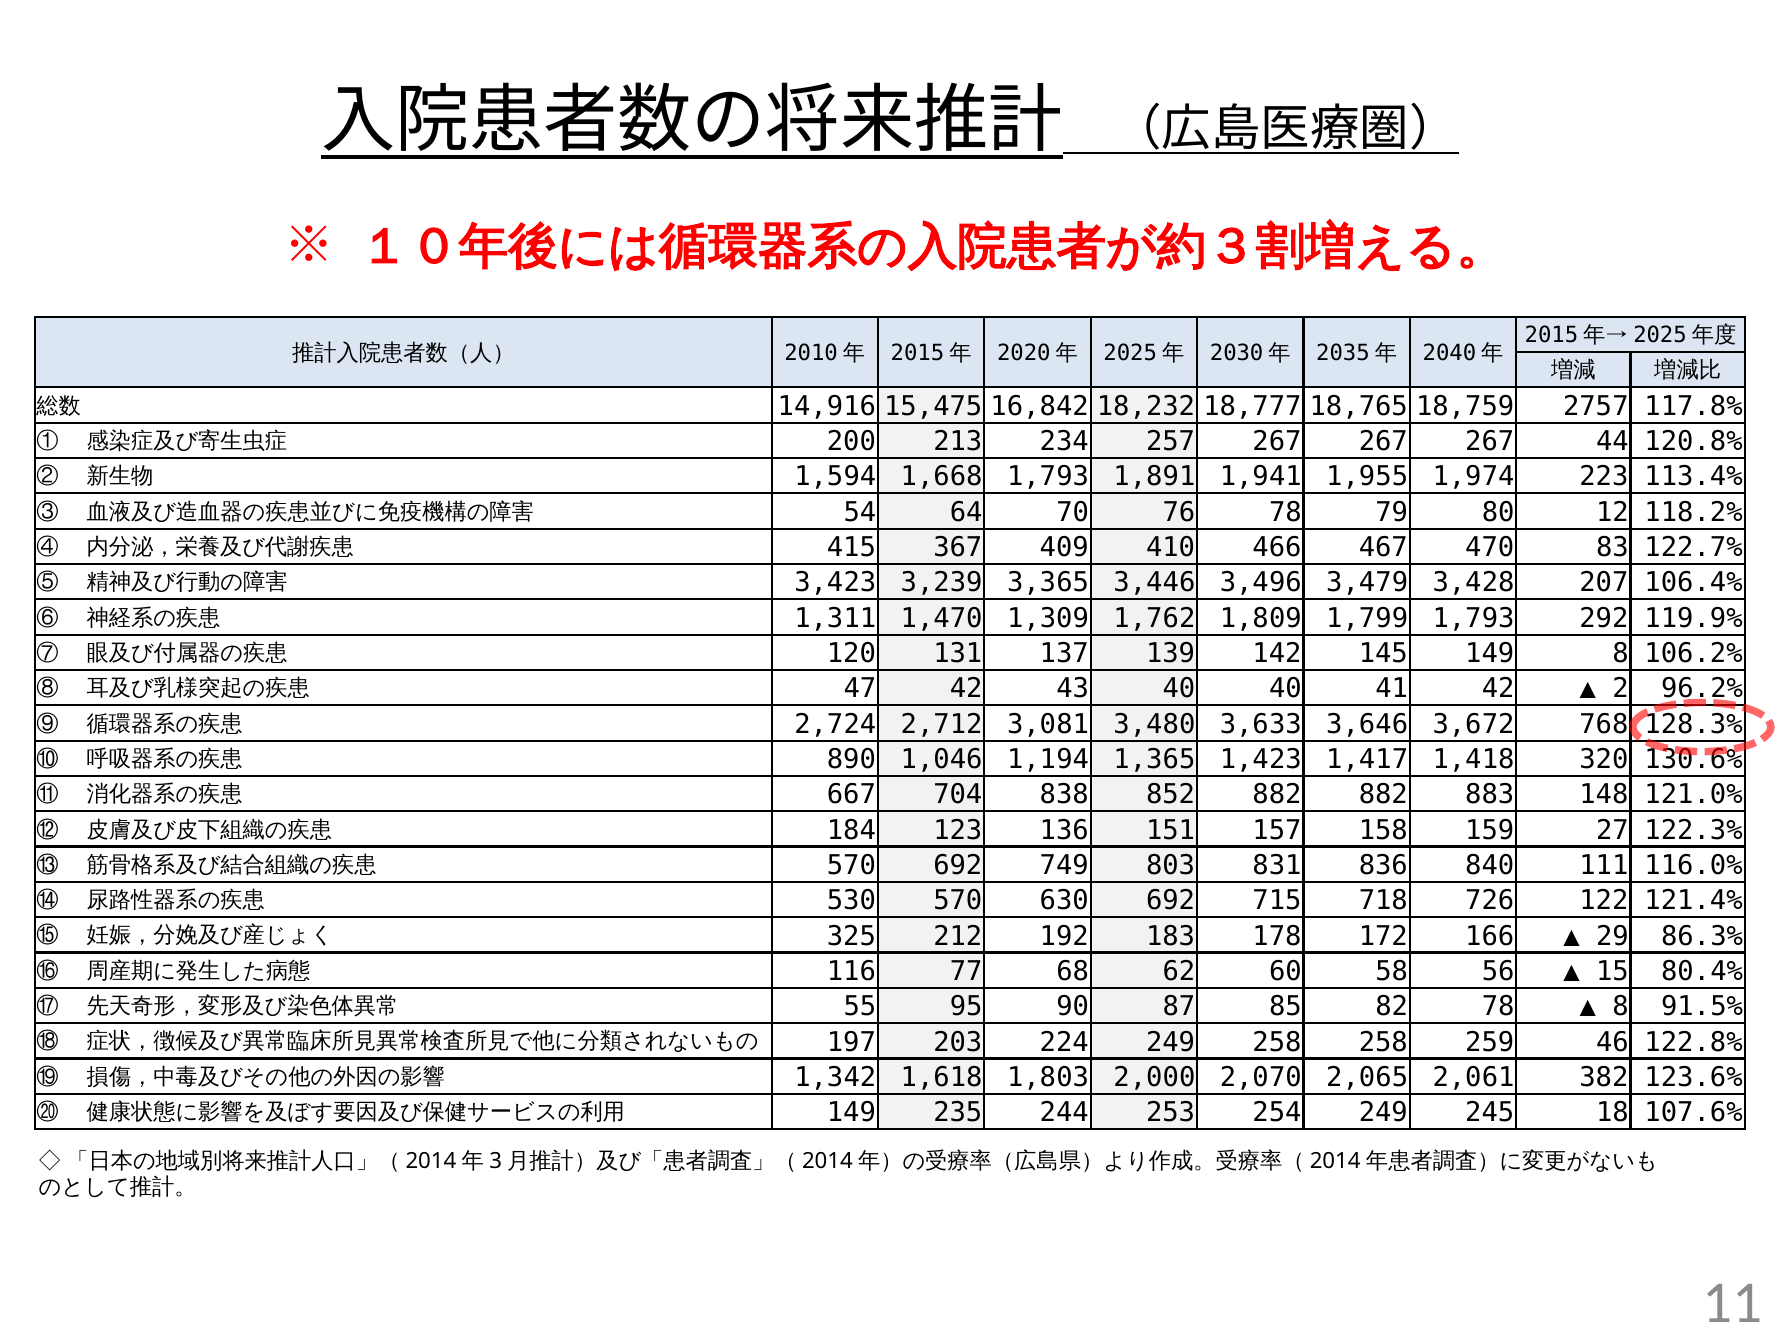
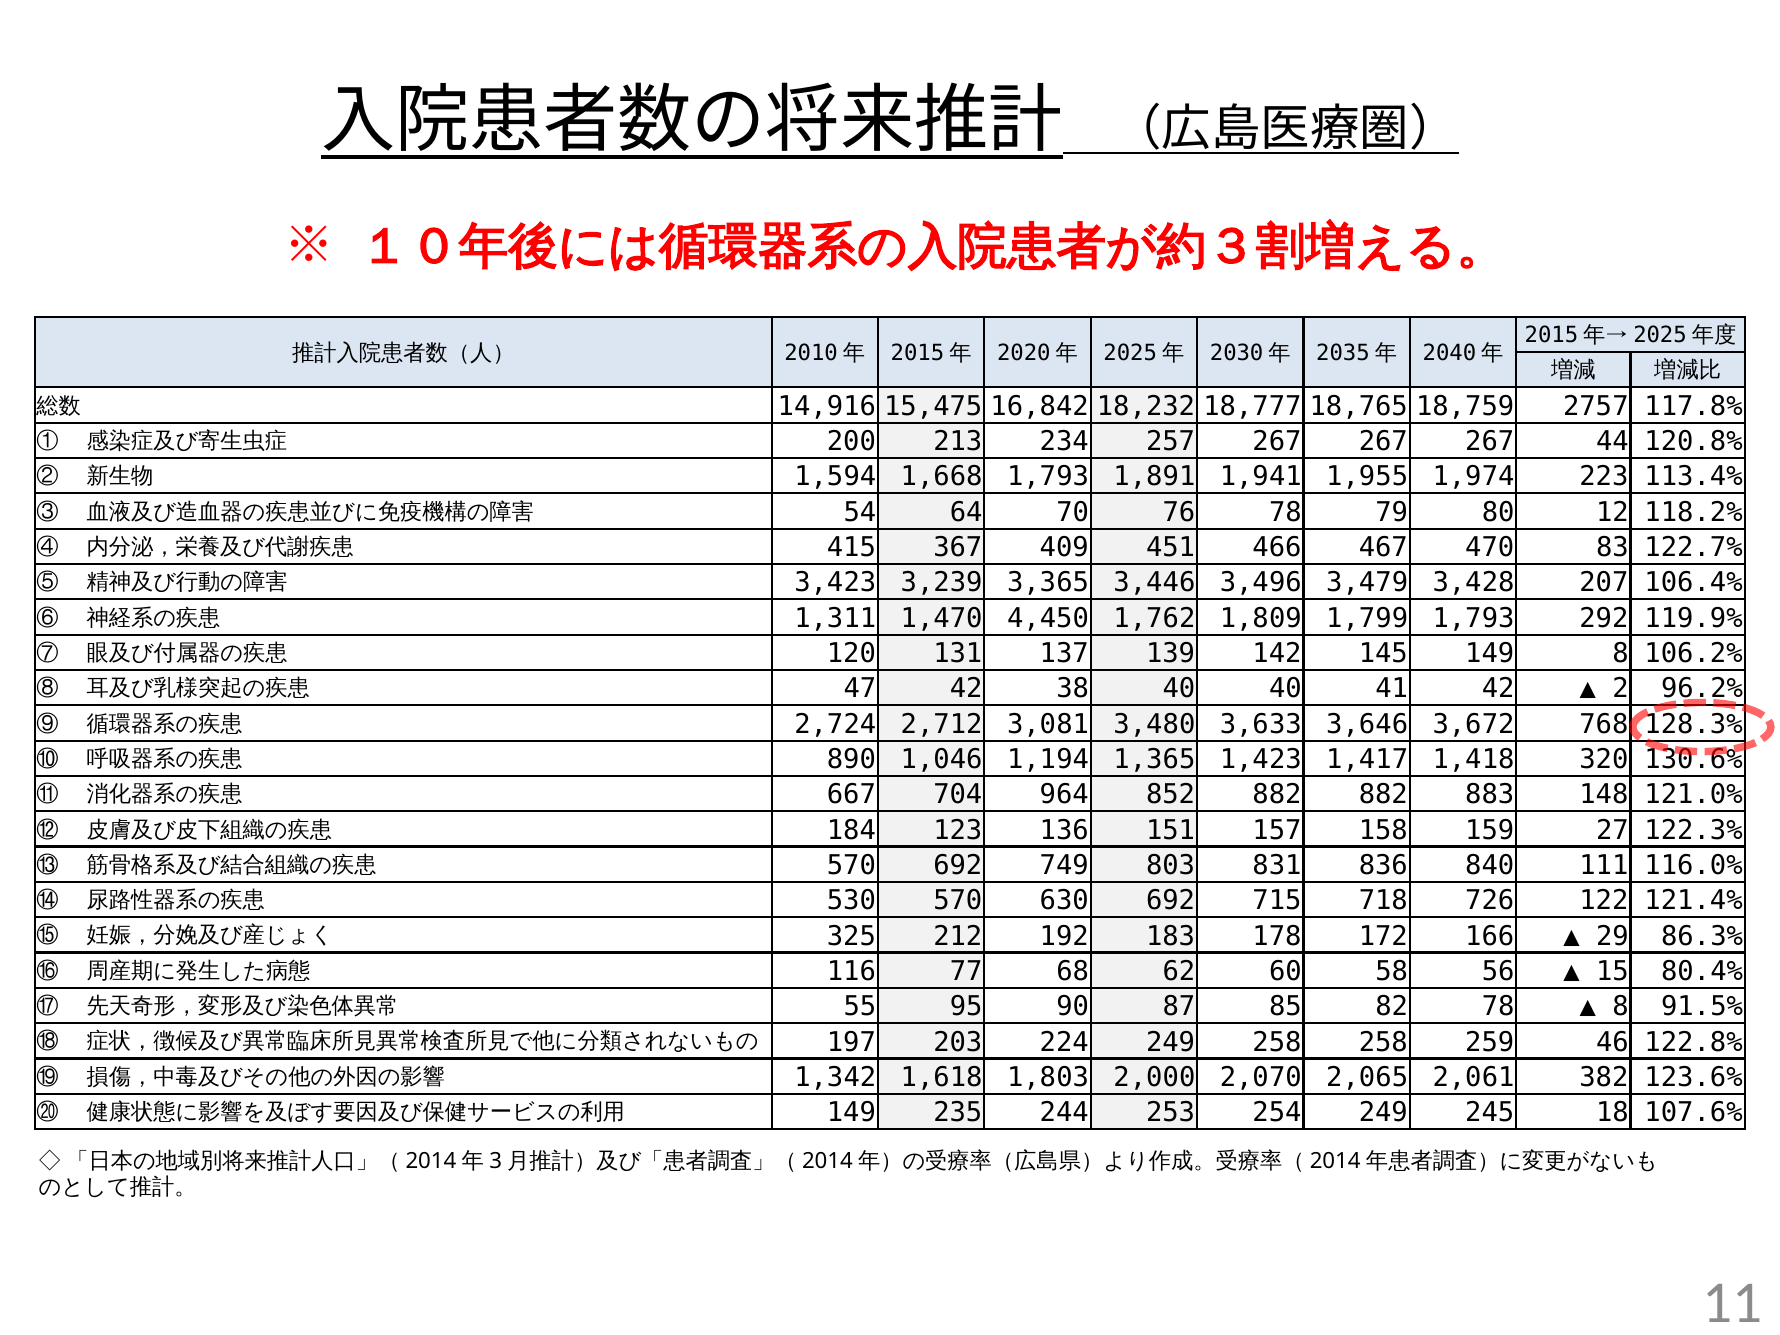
410: 410 -> 451
1,309: 1,309 -> 4,450
43: 43 -> 38
838: 838 -> 964
